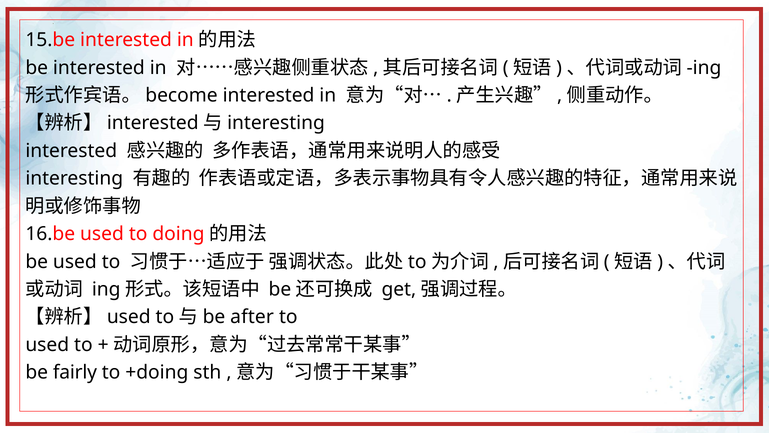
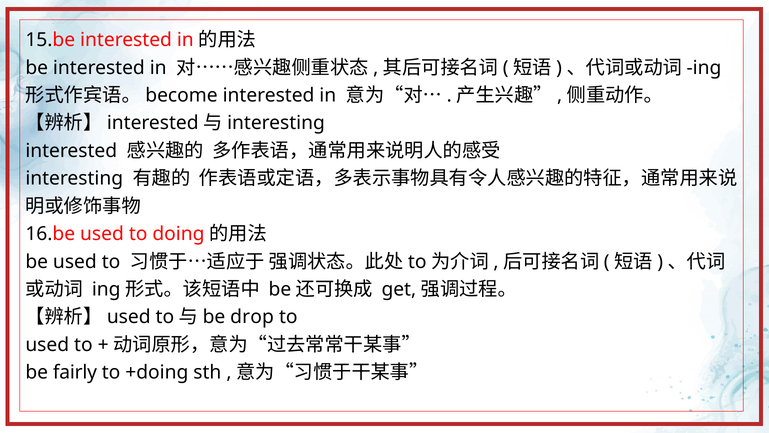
after: after -> drop
